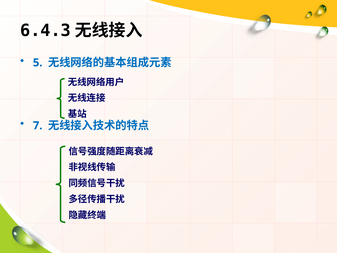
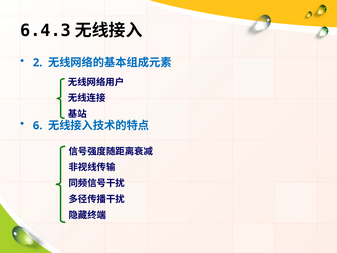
5: 5 -> 2
7: 7 -> 6
